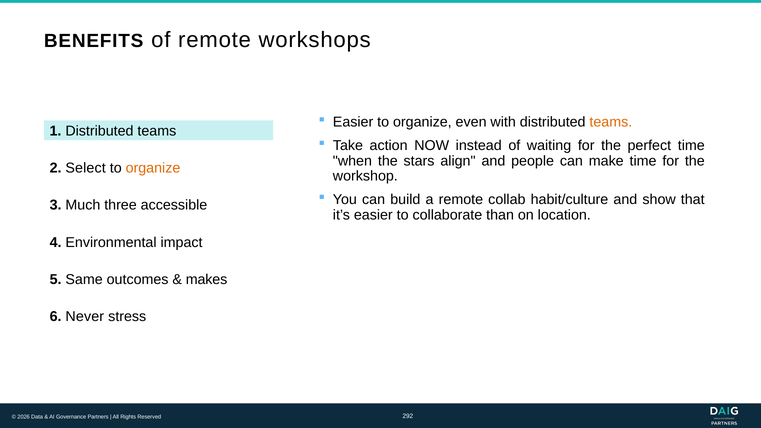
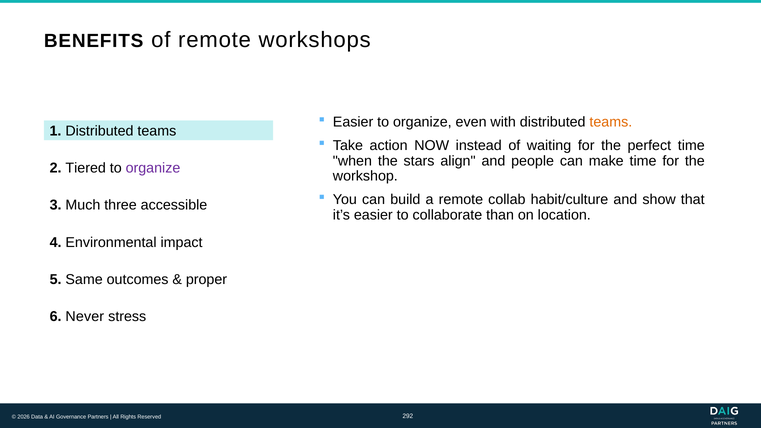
Select: Select -> Tiered
organize at (153, 168) colour: orange -> purple
makes: makes -> proper
